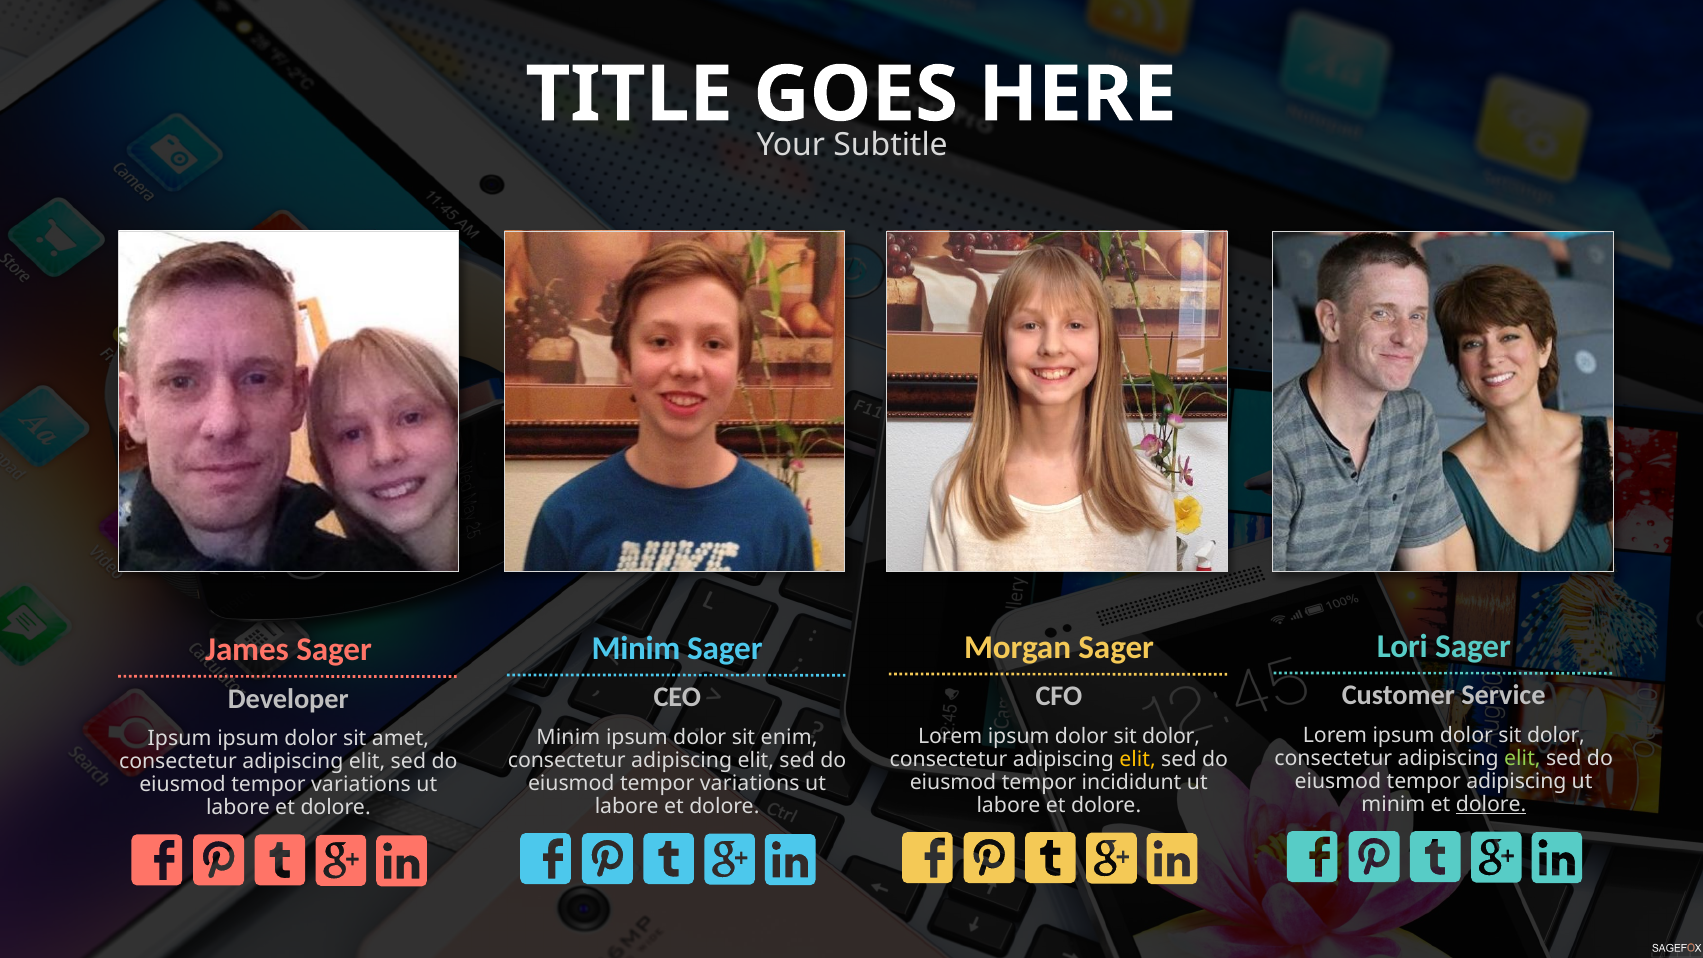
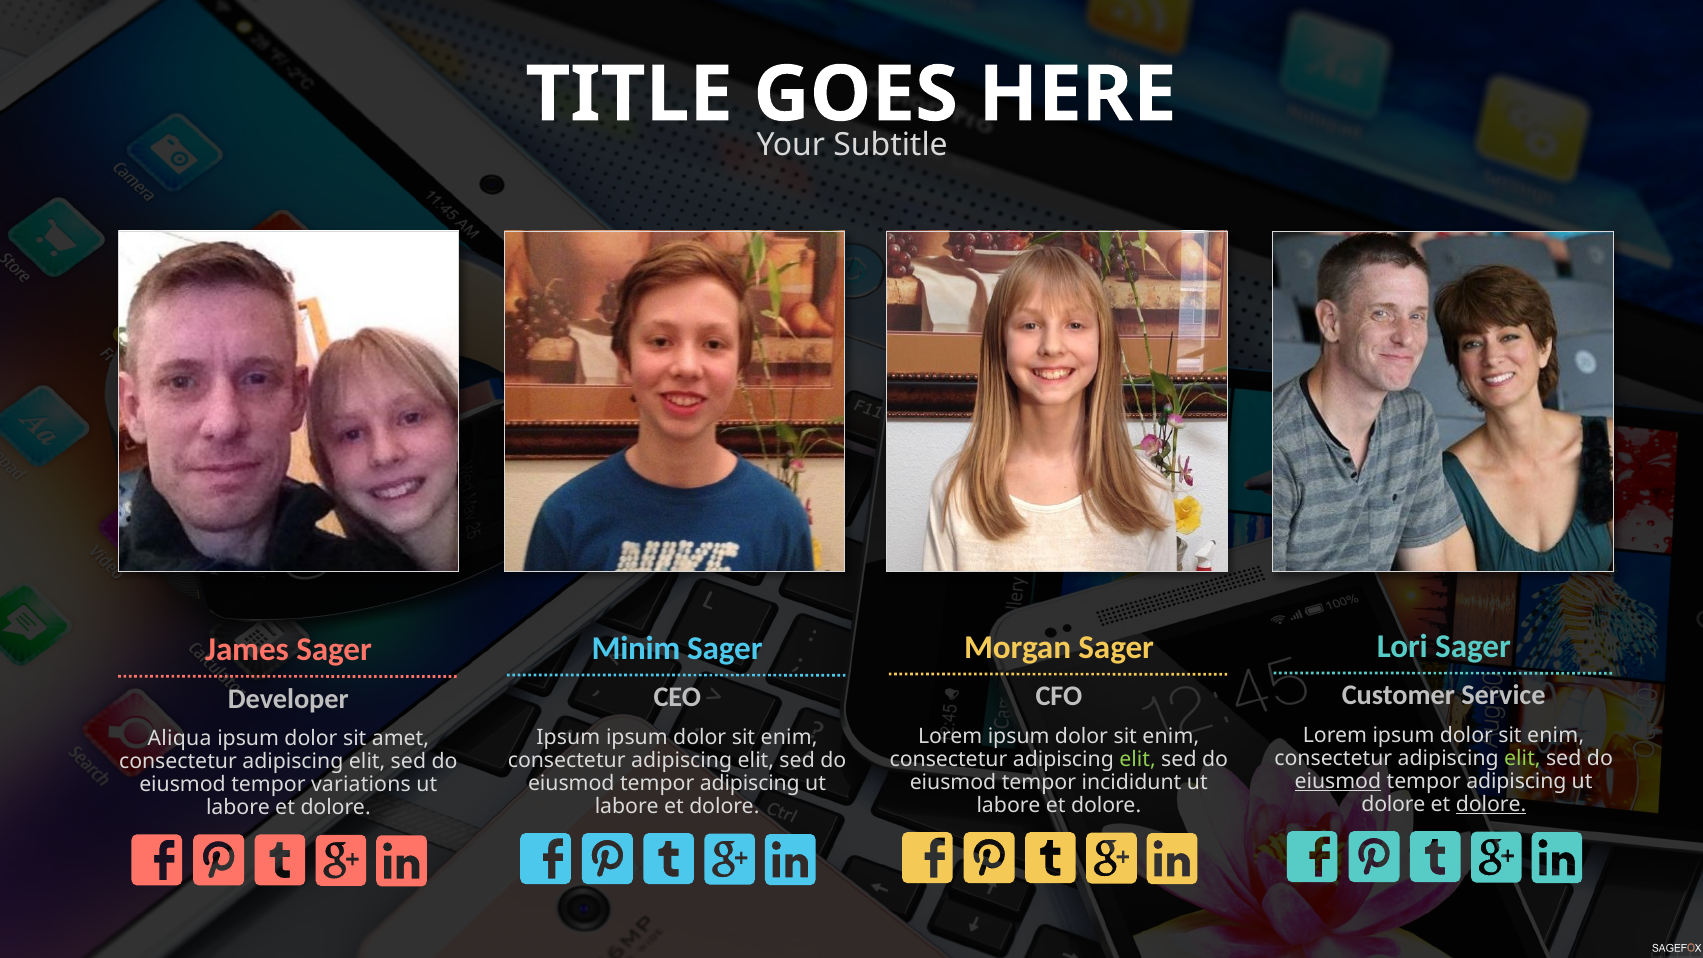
dolor at (1556, 736): dolor -> enim
dolor at (1171, 737): dolor -> enim
Minim at (568, 738): Minim -> Ipsum
Ipsum at (180, 739): Ipsum -> Aliqua
elit at (1138, 760) colour: yellow -> light green
eiusmod at (1338, 782) underline: none -> present
variations at (750, 784): variations -> adipiscing
minim at (1393, 805): minim -> dolore
